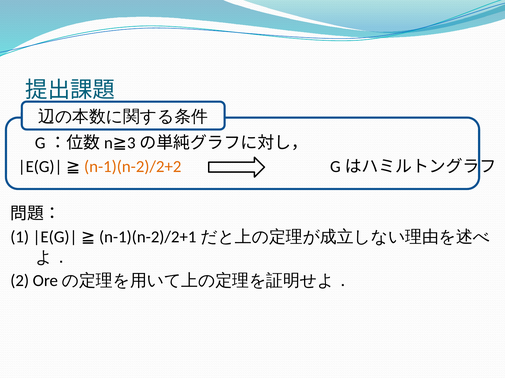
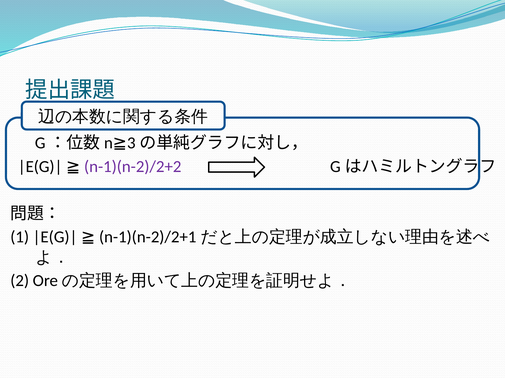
n-1)(n-2)/2+2 colour: orange -> purple
